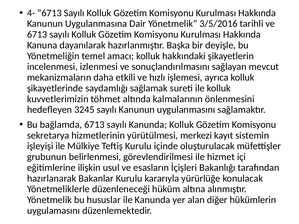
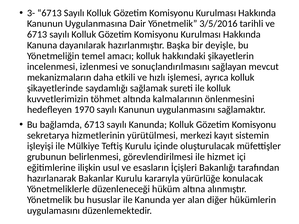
4-: 4- -> 3-
3245: 3245 -> 1970
